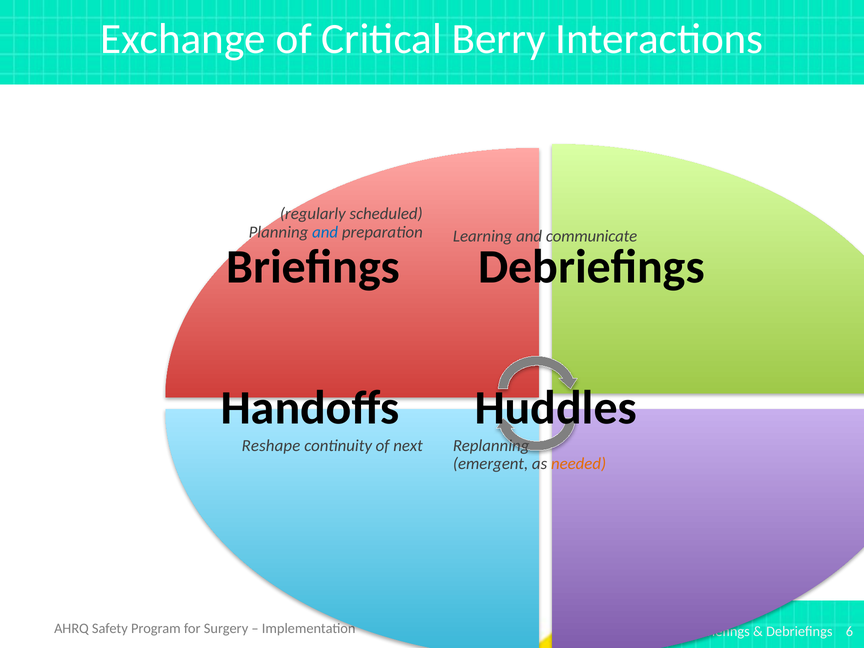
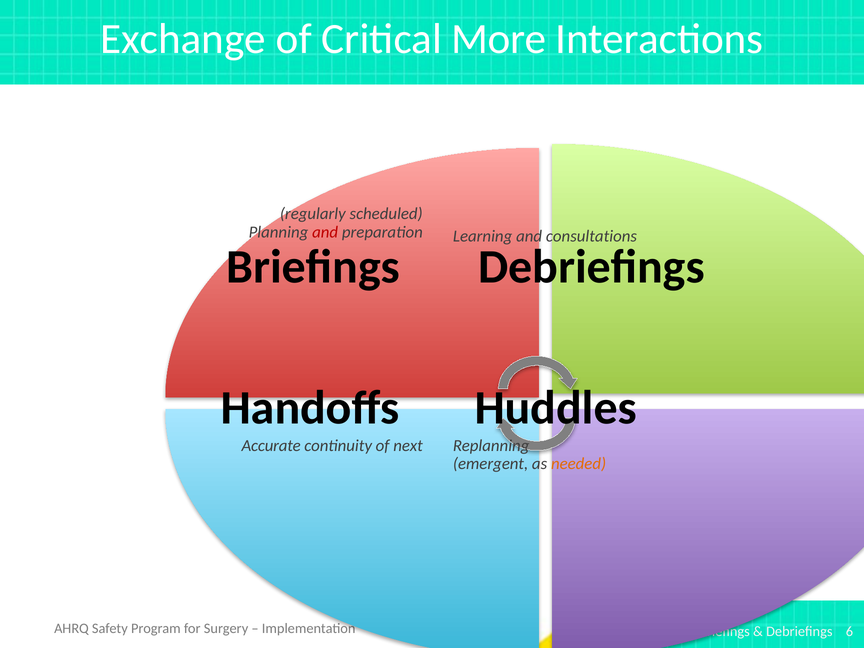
Berry: Berry -> More
and at (325, 232) colour: blue -> red
communicate: communicate -> consultations
Reshape: Reshape -> Accurate
